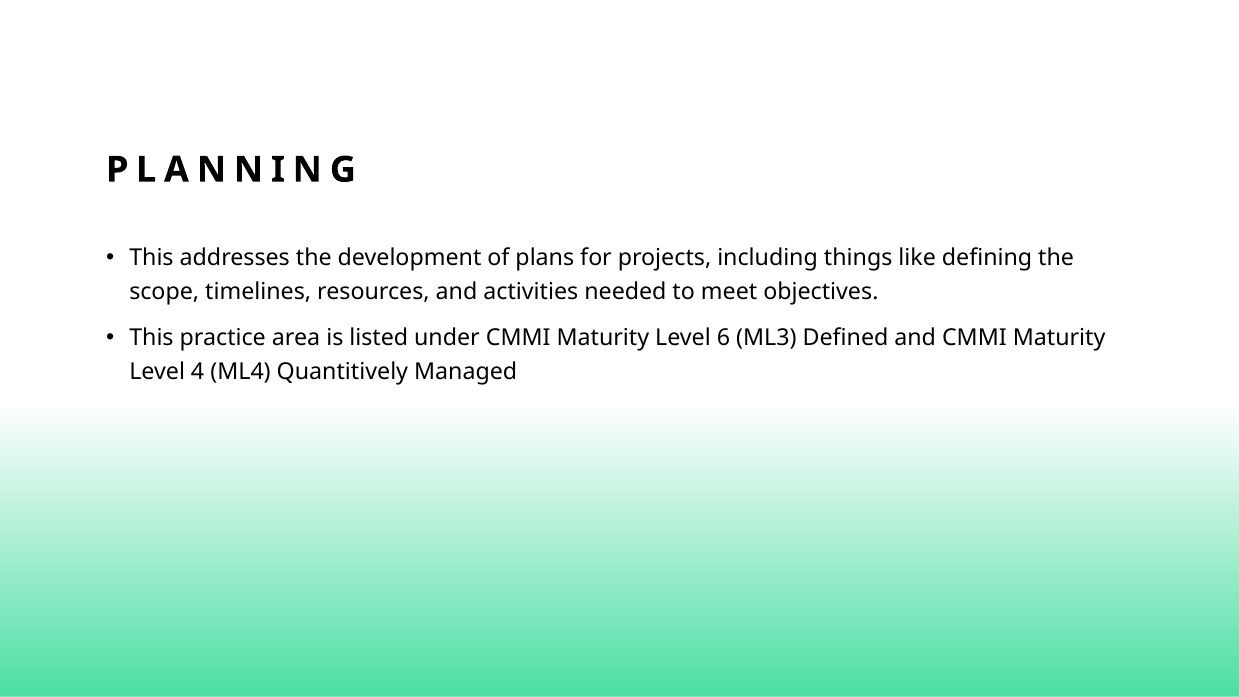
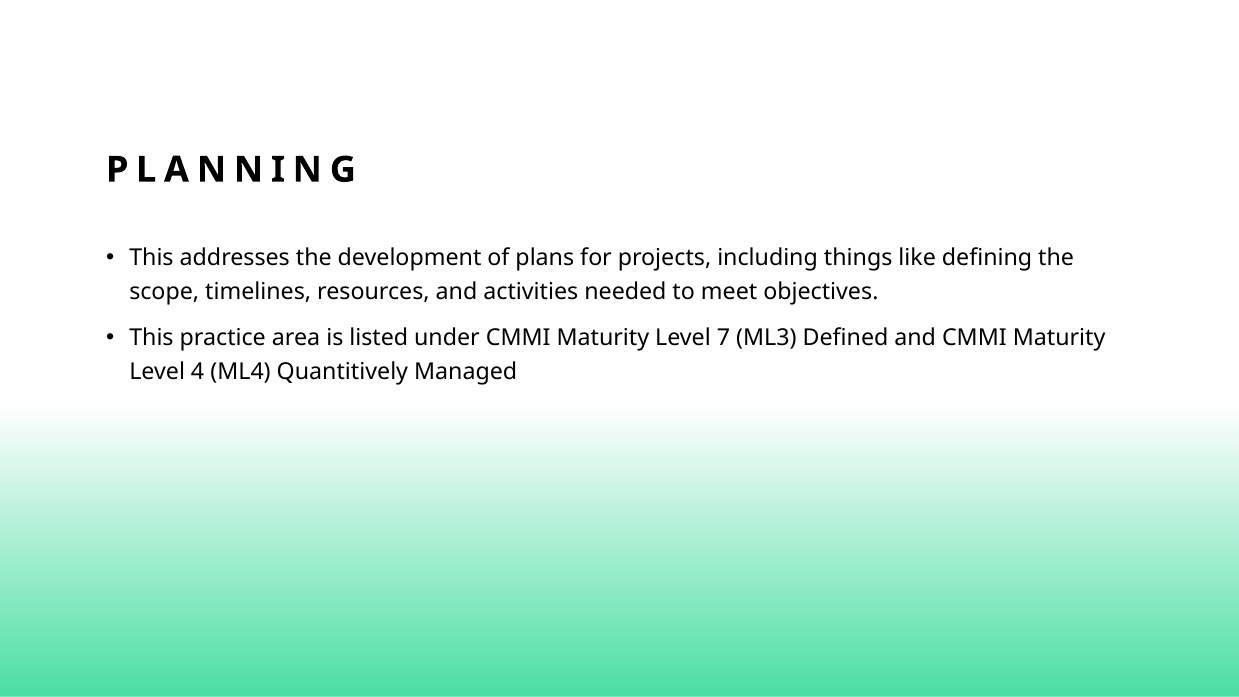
6: 6 -> 7
